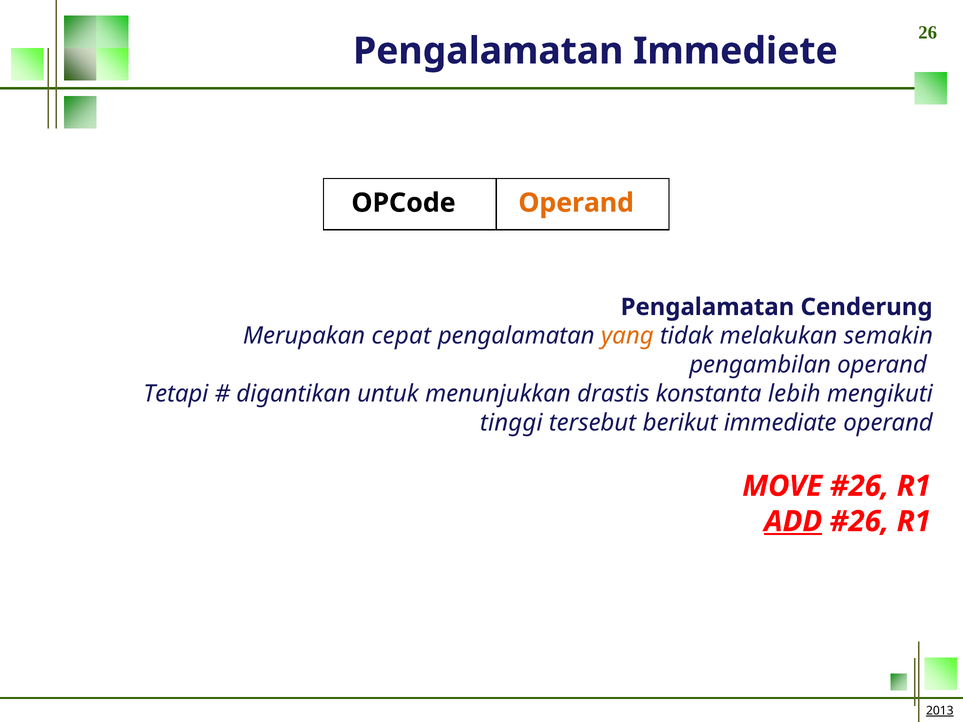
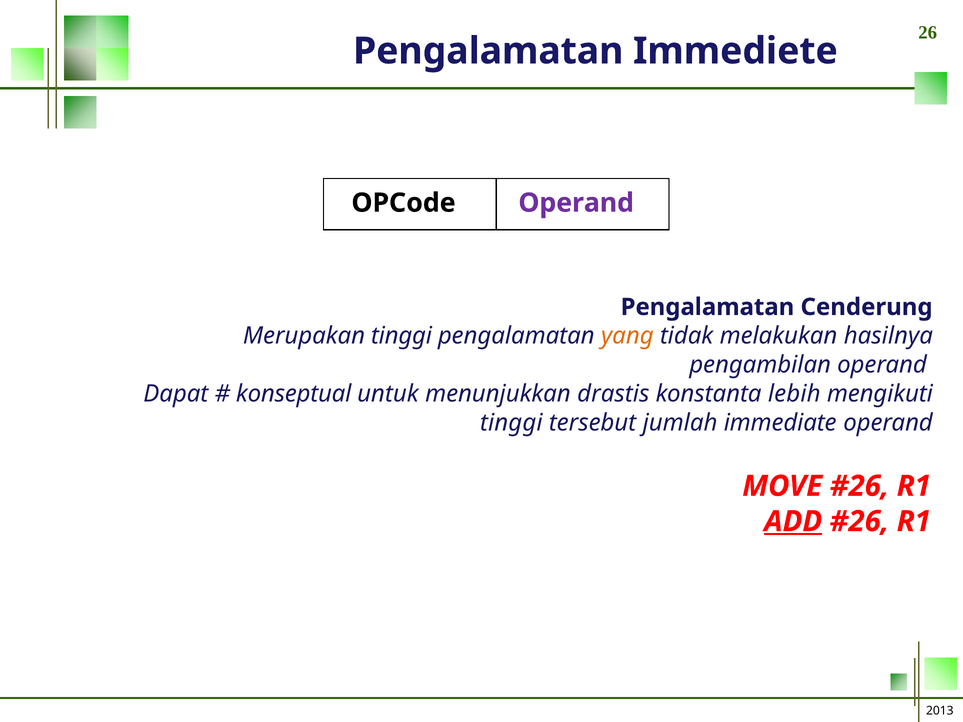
Operand at (576, 203) colour: orange -> purple
Merupakan cepat: cepat -> tinggi
semakin: semakin -> hasilnya
Tetapi: Tetapi -> Dapat
digantikan: digantikan -> konseptual
berikut: berikut -> jumlah
2013 underline: present -> none
